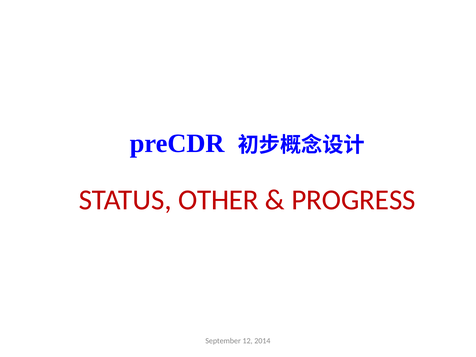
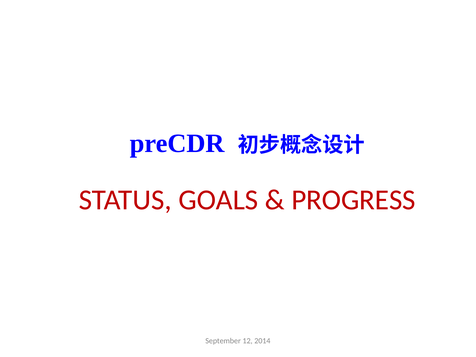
OTHER: OTHER -> GOALS
